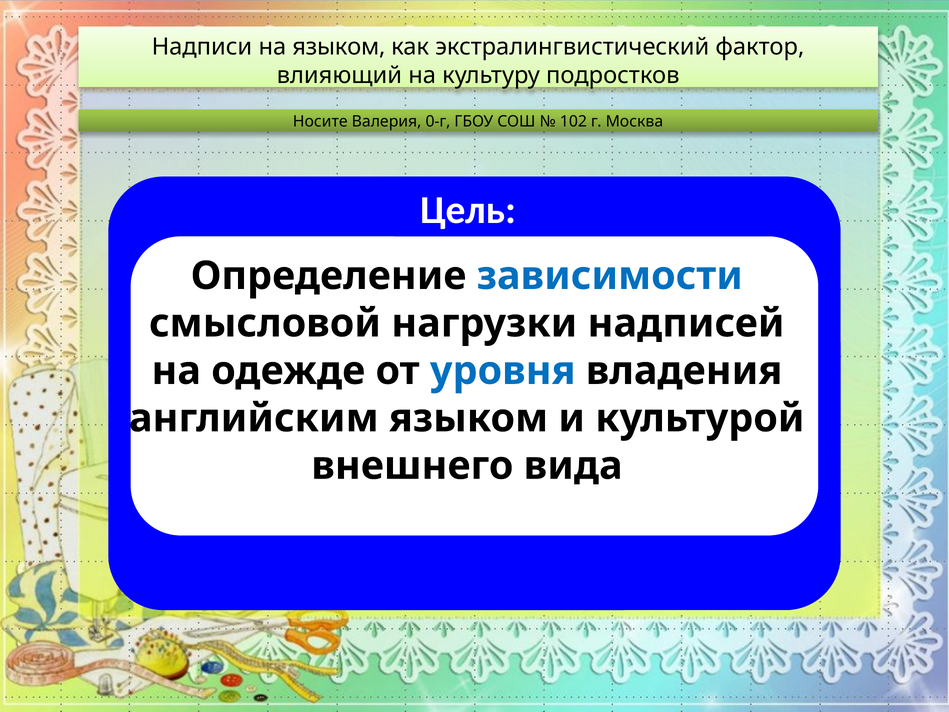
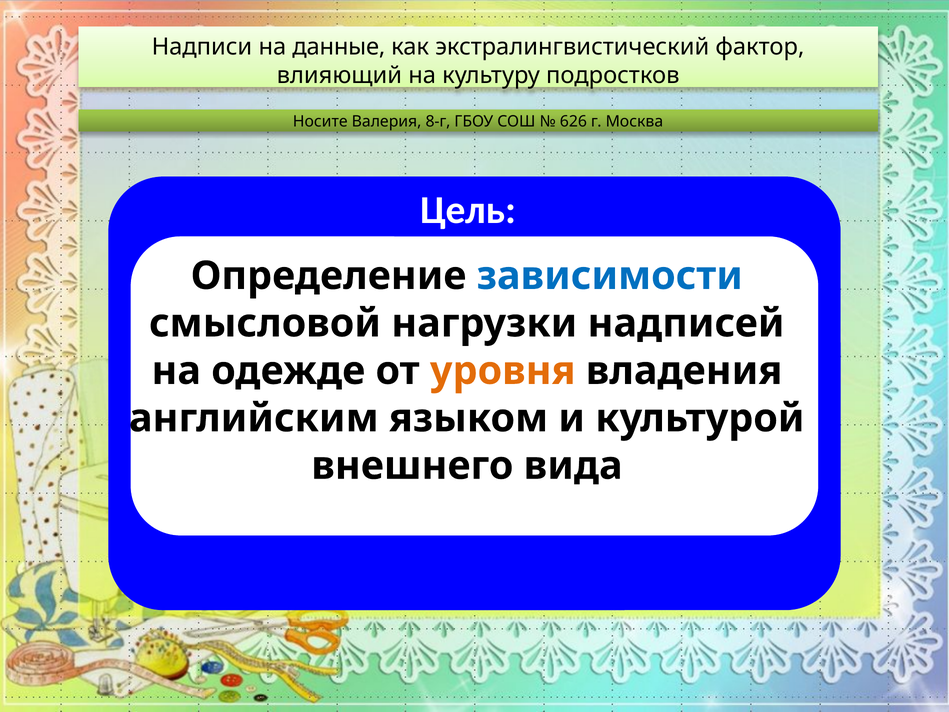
на языком: языком -> данные
0-г: 0-г -> 8-г
102: 102 -> 626
уровня colour: blue -> orange
